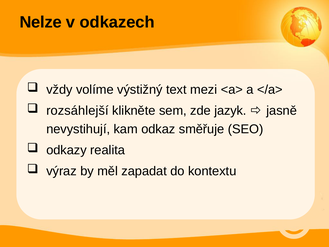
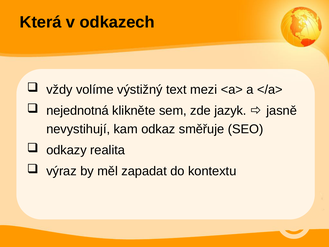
Nelze: Nelze -> Která
rozsáhlejší: rozsáhlejší -> nejednotná
